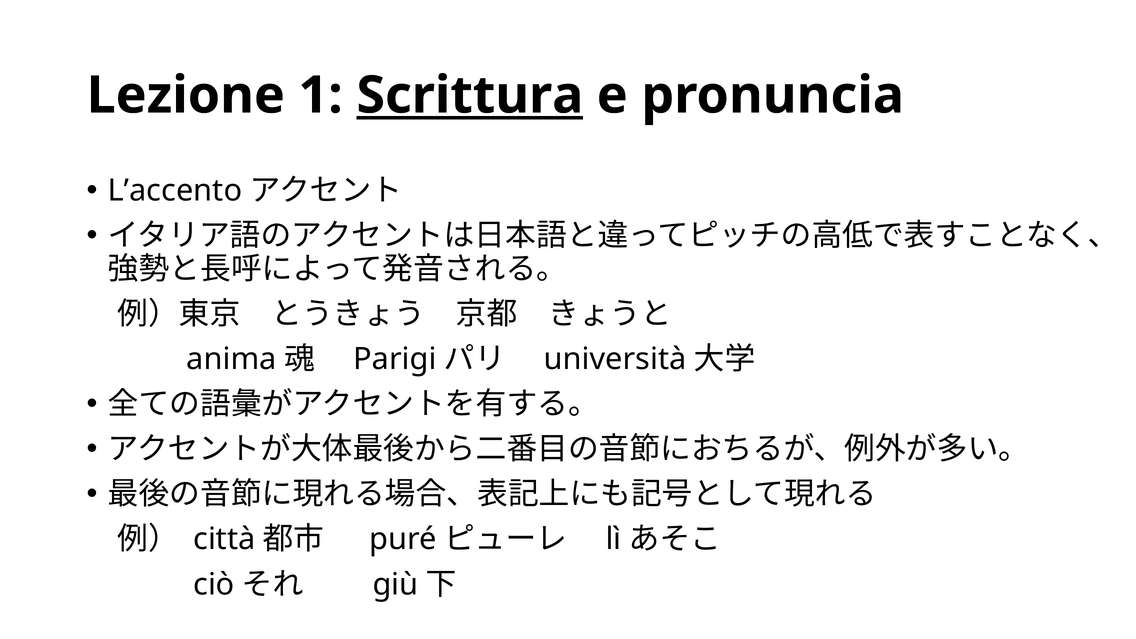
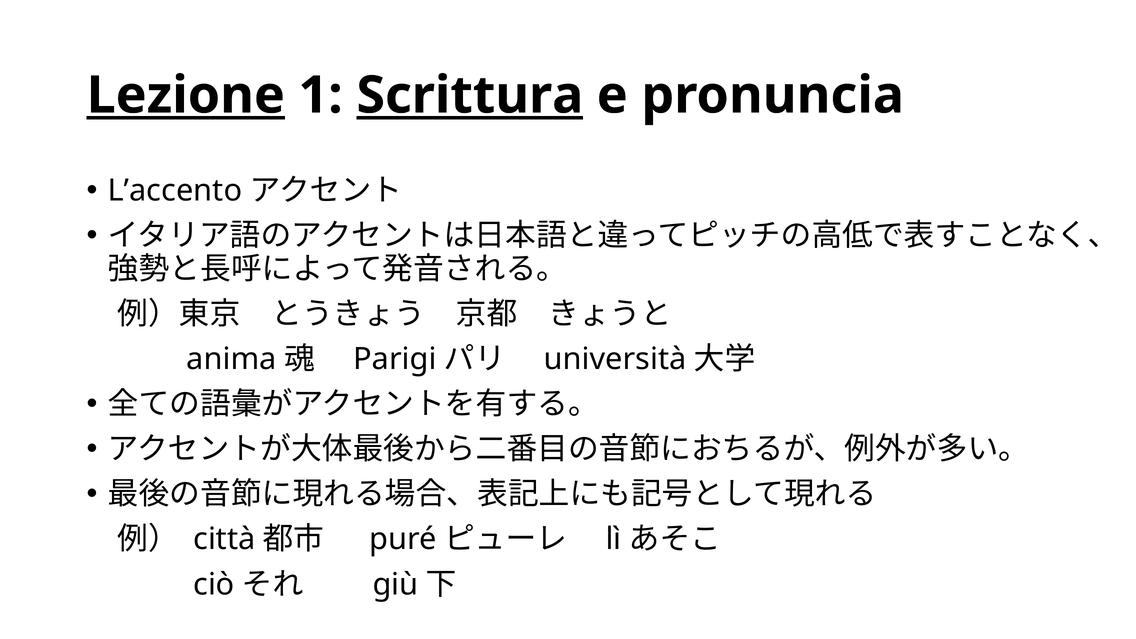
Lezione underline: none -> present
